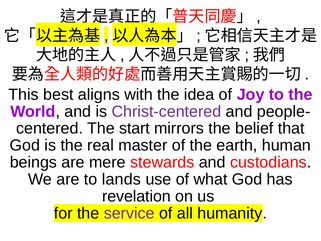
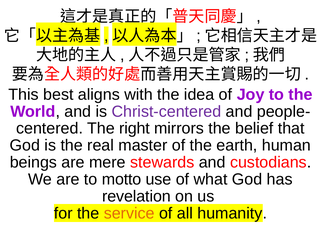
start: start -> right
lands: lands -> motto
service colour: purple -> orange
